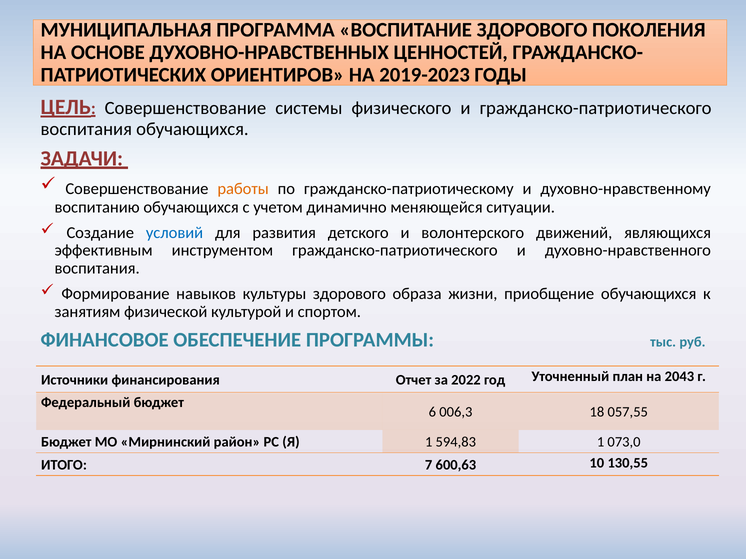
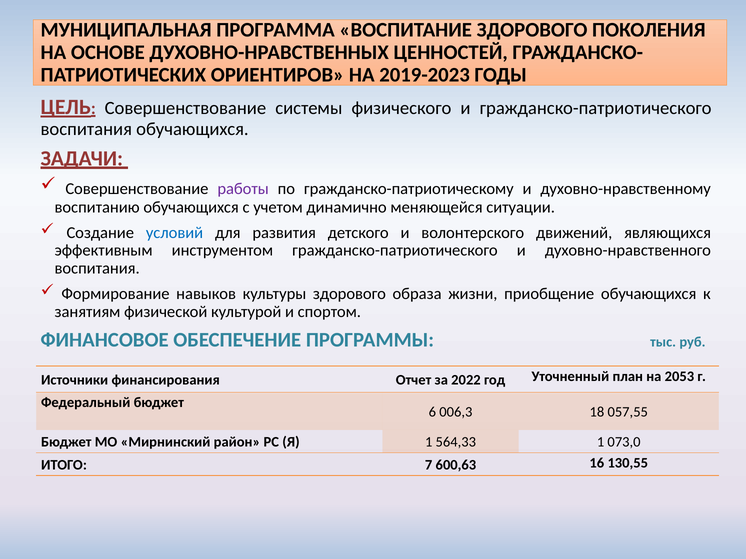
работы colour: orange -> purple
2043: 2043 -> 2053
594,83: 594,83 -> 564,33
10: 10 -> 16
